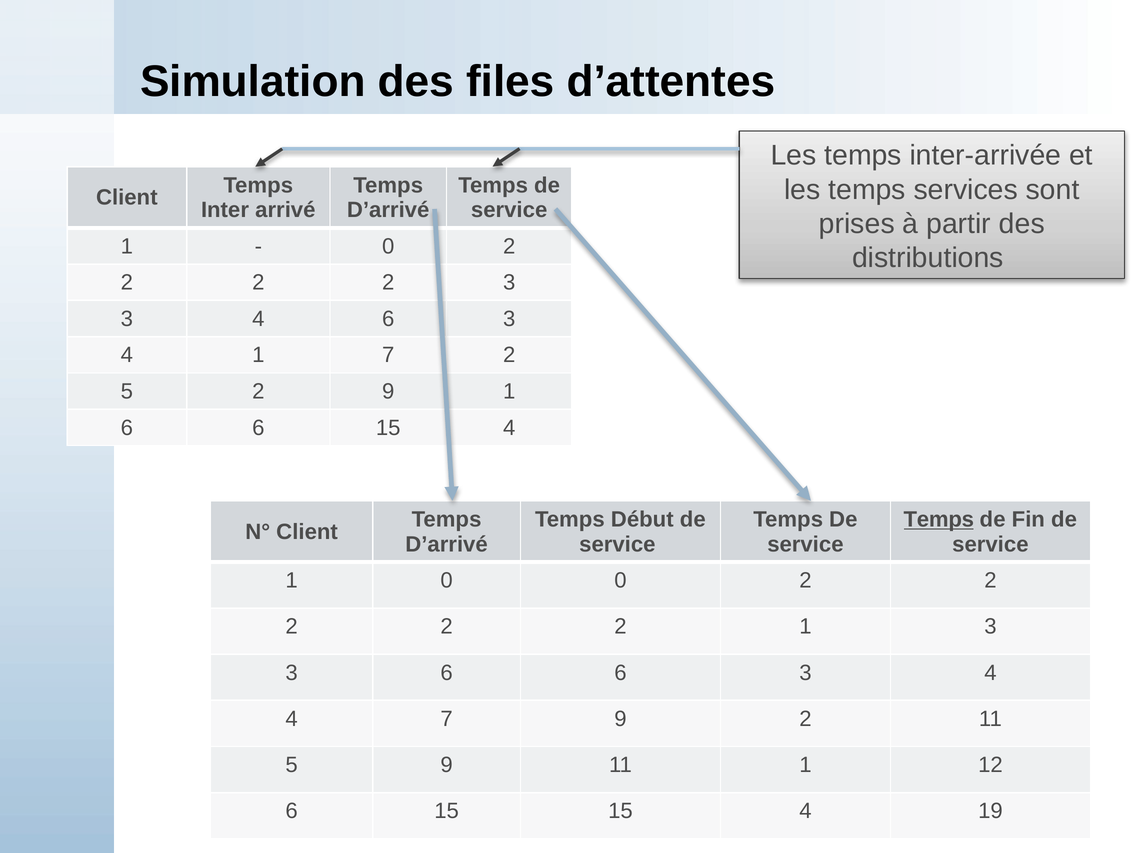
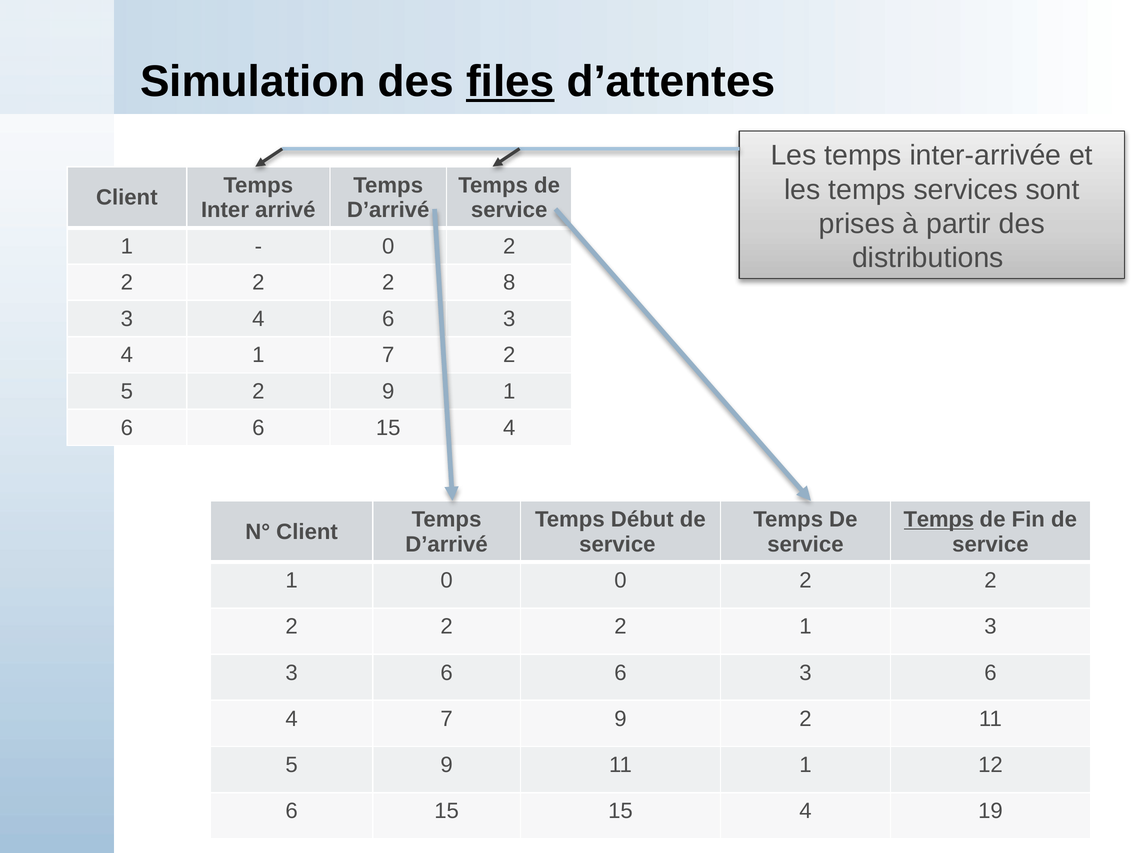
files underline: none -> present
2 3: 3 -> 8
6 6 3 4: 4 -> 6
